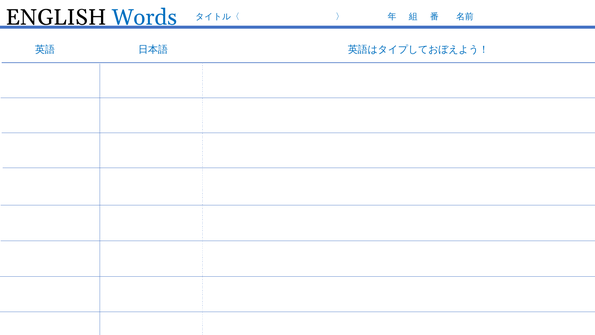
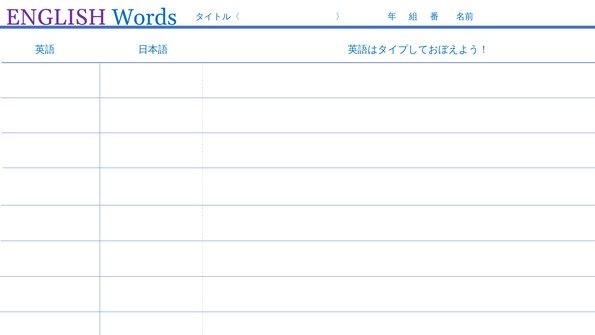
ENGLISH colour: black -> purple
